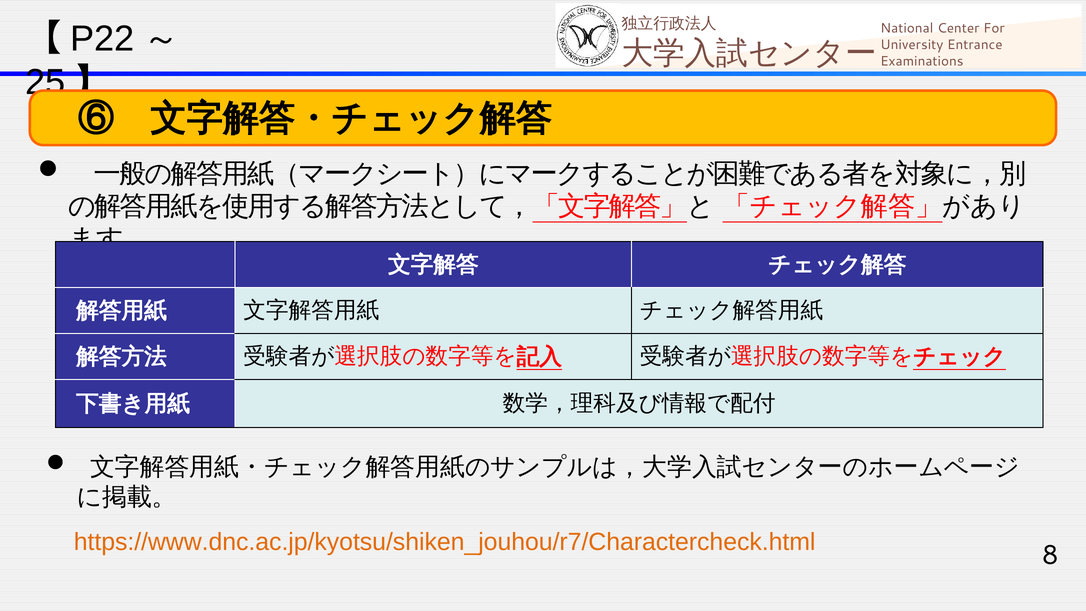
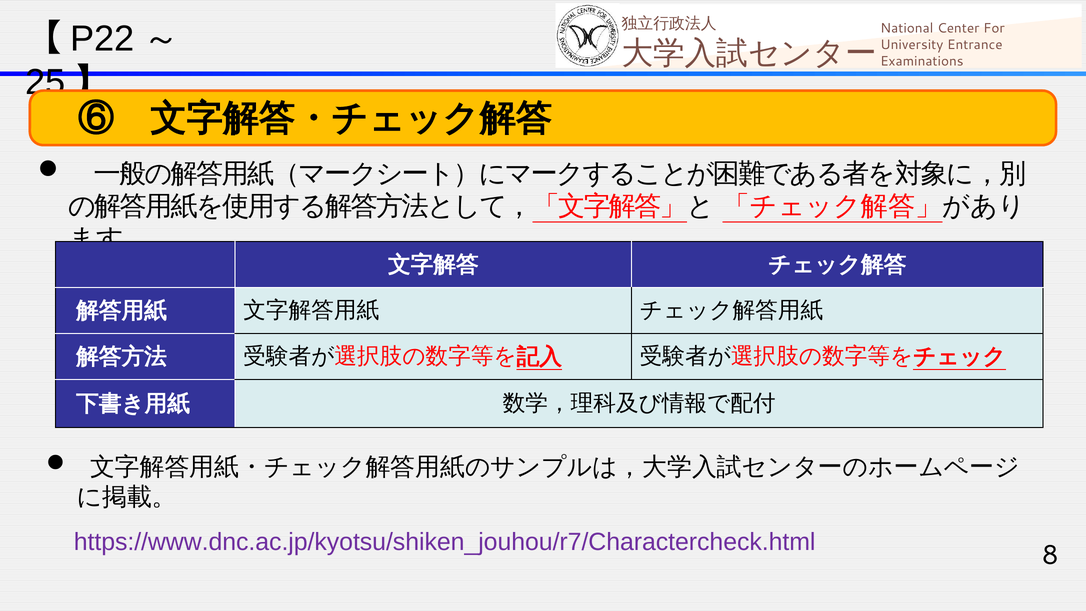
https://www.dnc.ac.jp/kyotsu/shiken_jouhou/r7/Charactercheck.html colour: orange -> purple
